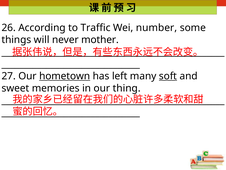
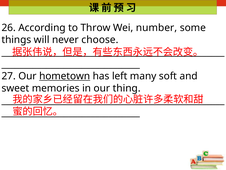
Traffic: Traffic -> Throw
mother: mother -> choose
soft underline: present -> none
